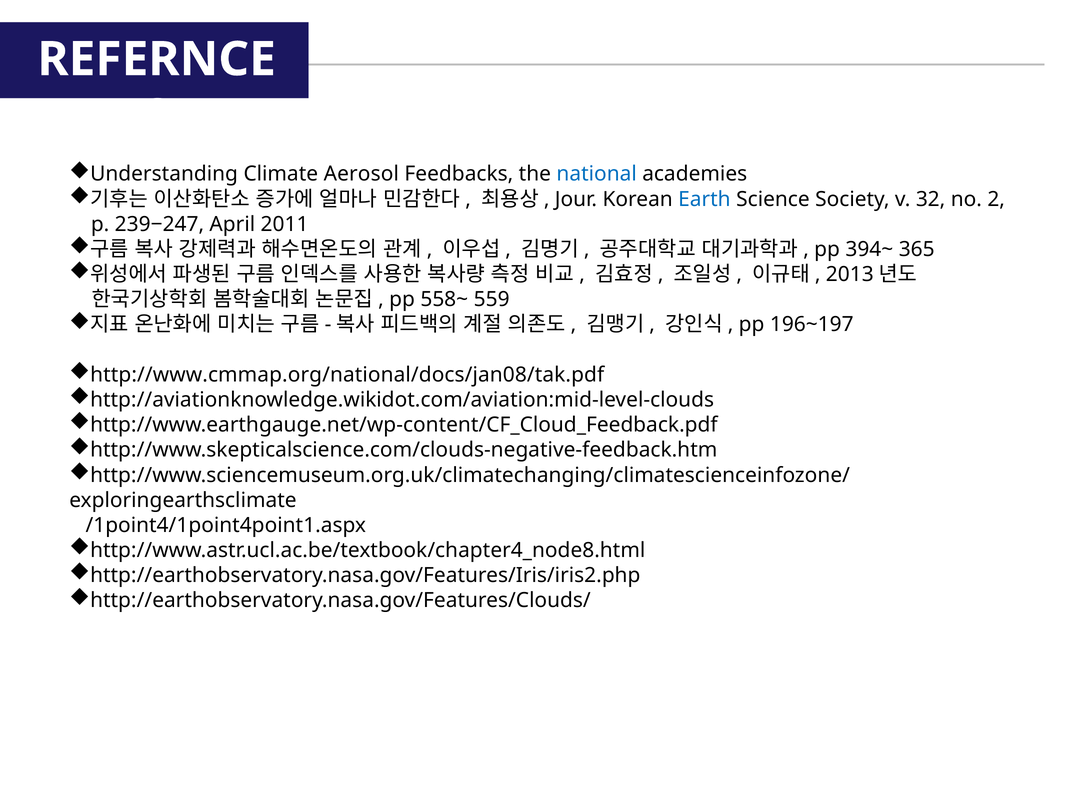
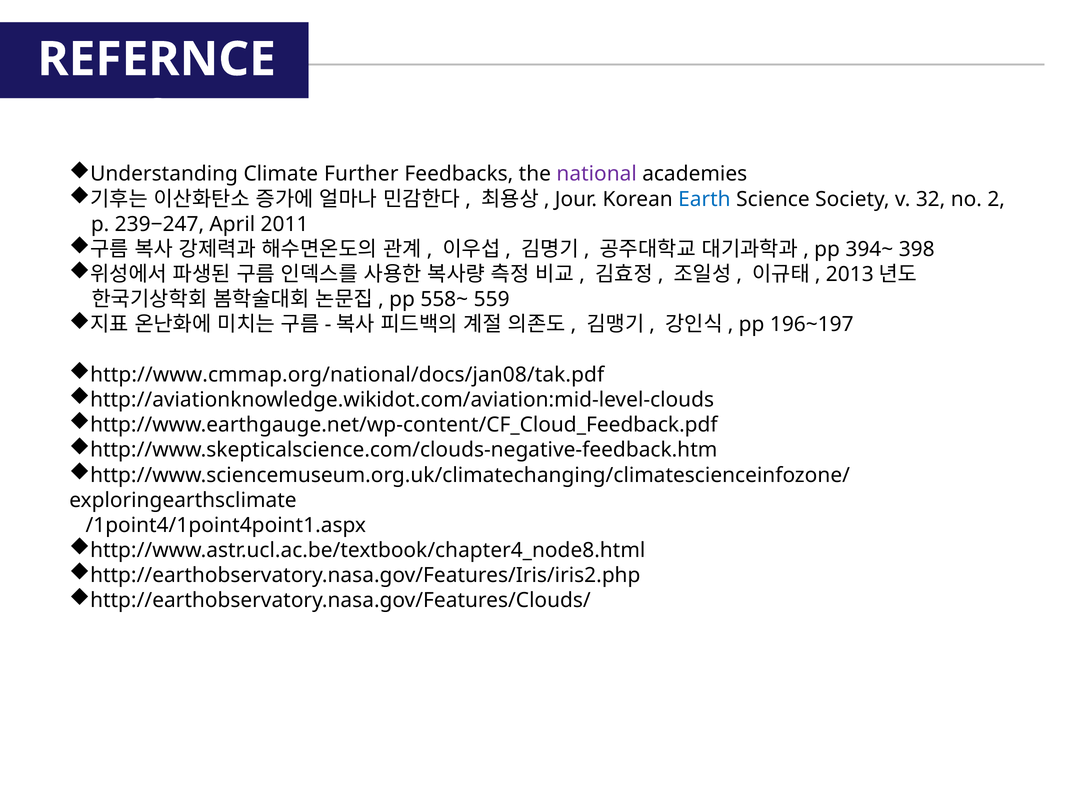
Aerosol: Aerosol -> Further
national colour: blue -> purple
365: 365 -> 398
